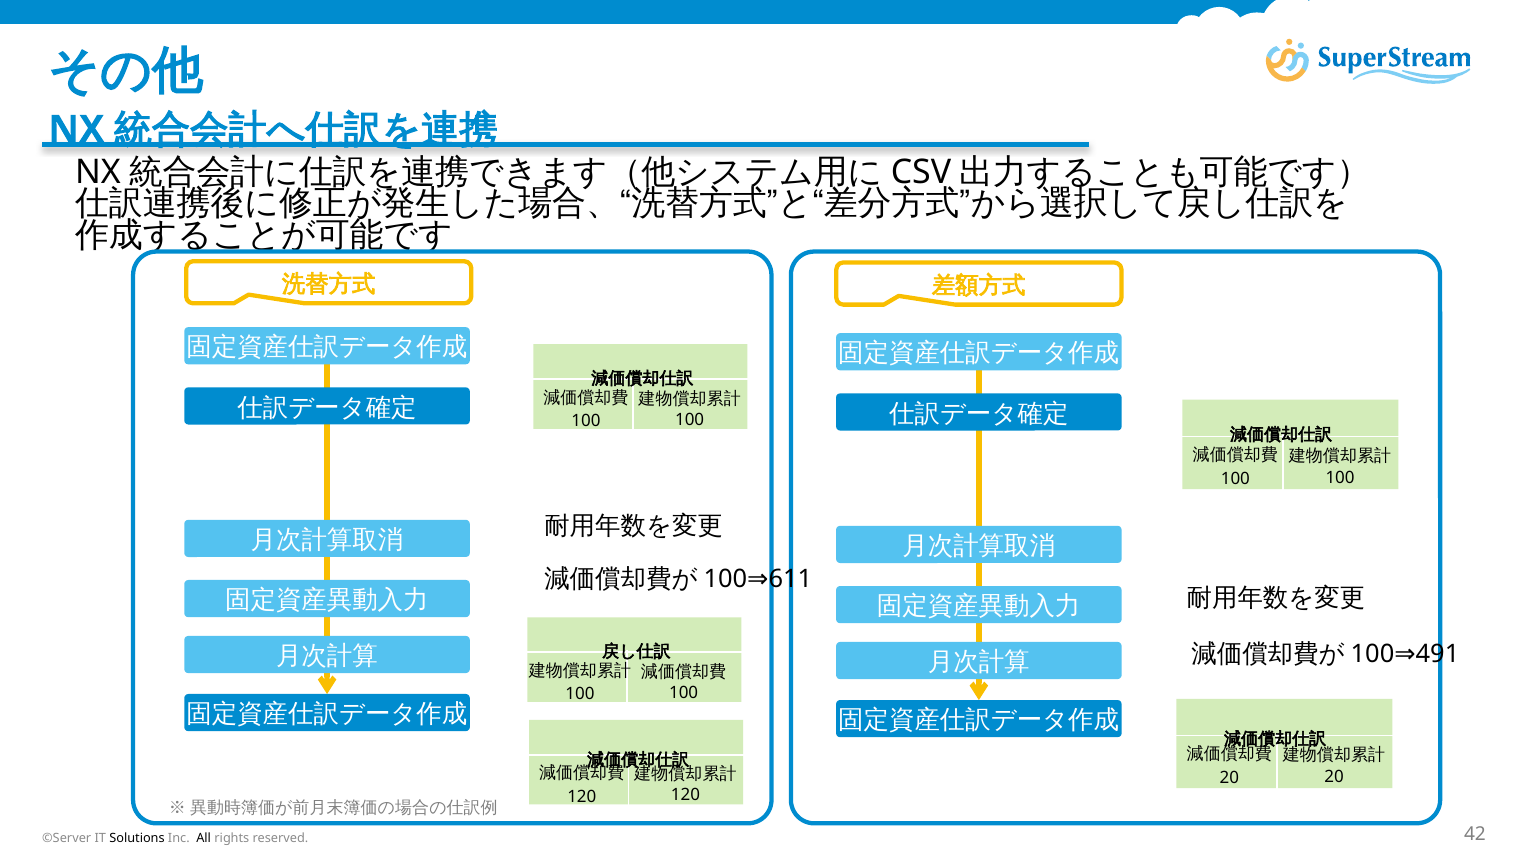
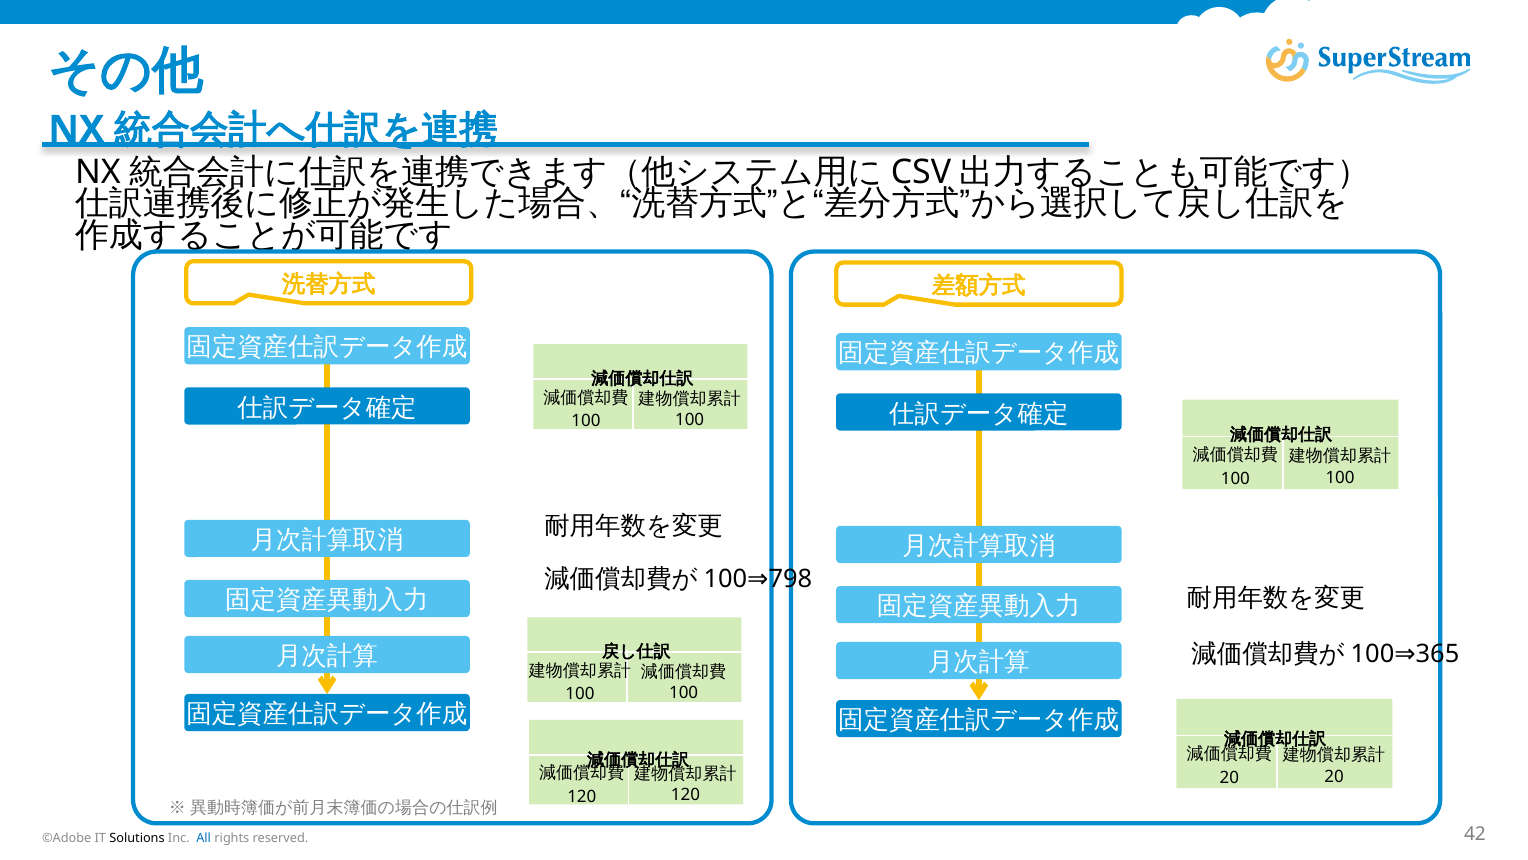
611: 611 -> 798
491: 491 -> 365
©Server: ©Server -> ©Adobe
All at (204, 838) colour: black -> blue
